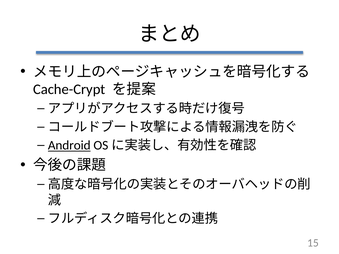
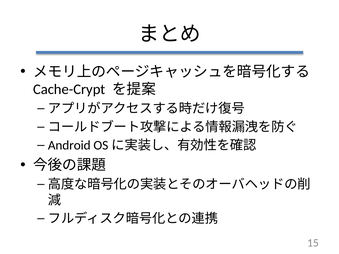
Android underline: present -> none
